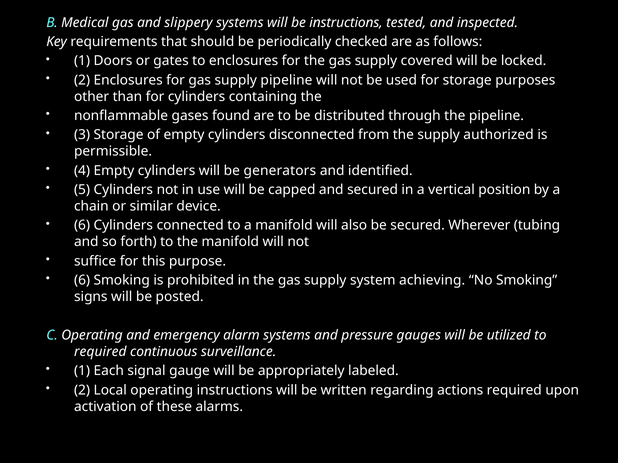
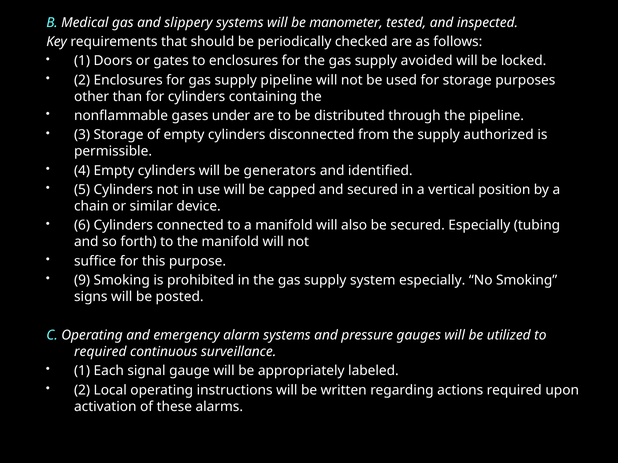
be instructions: instructions -> manometer
covered: covered -> avoided
found: found -> under
secured Wherever: Wherever -> Especially
6 at (82, 281): 6 -> 9
system achieving: achieving -> especially
